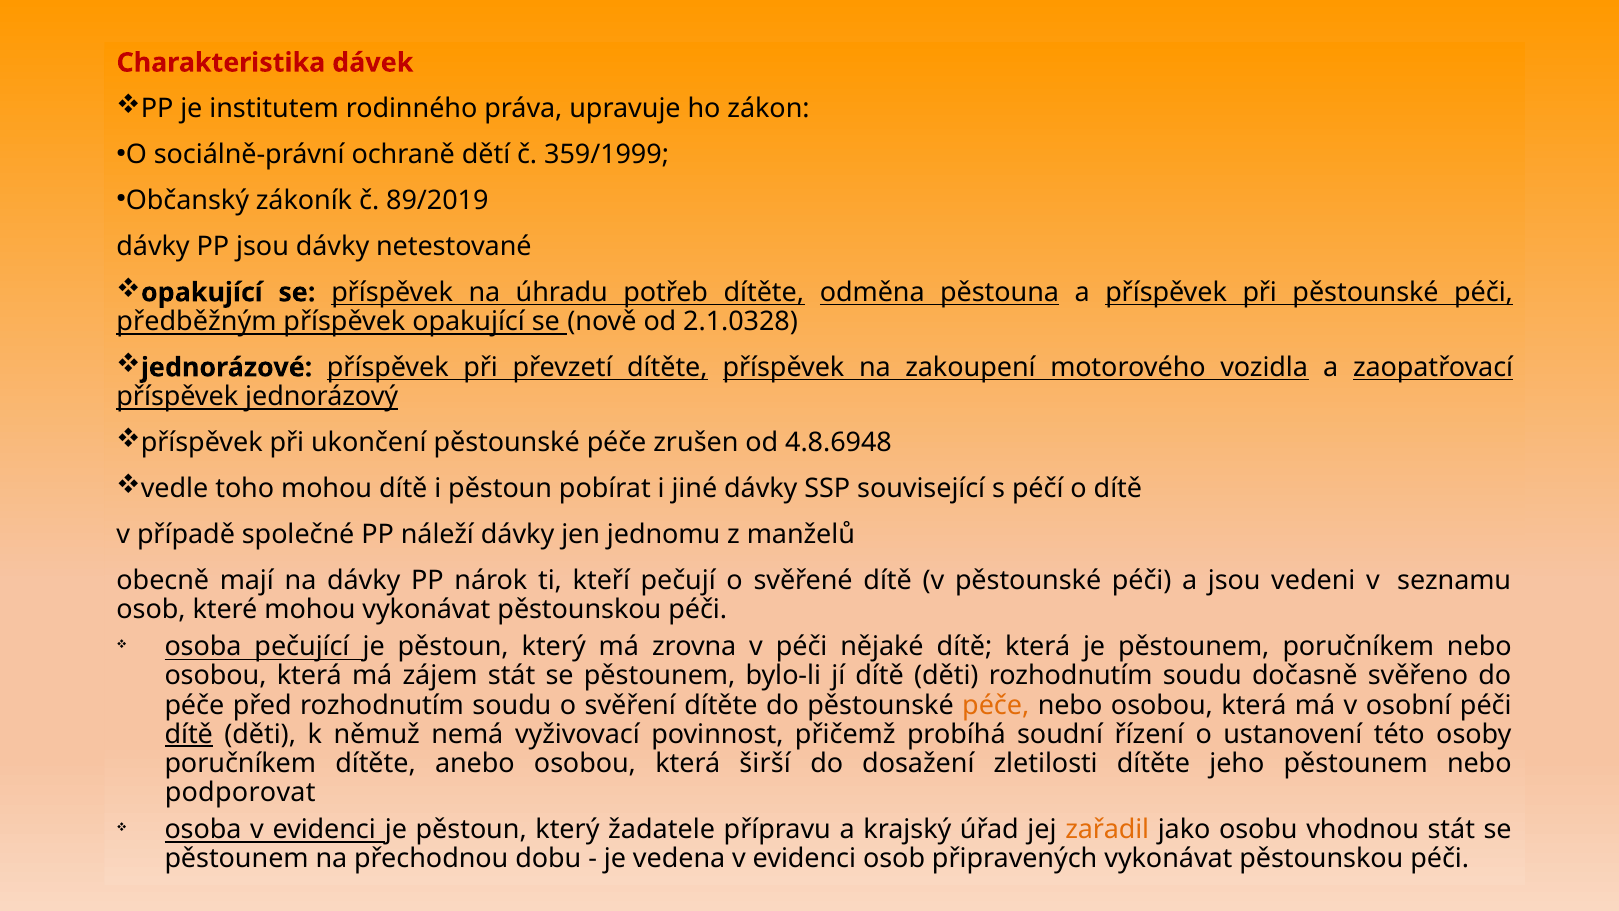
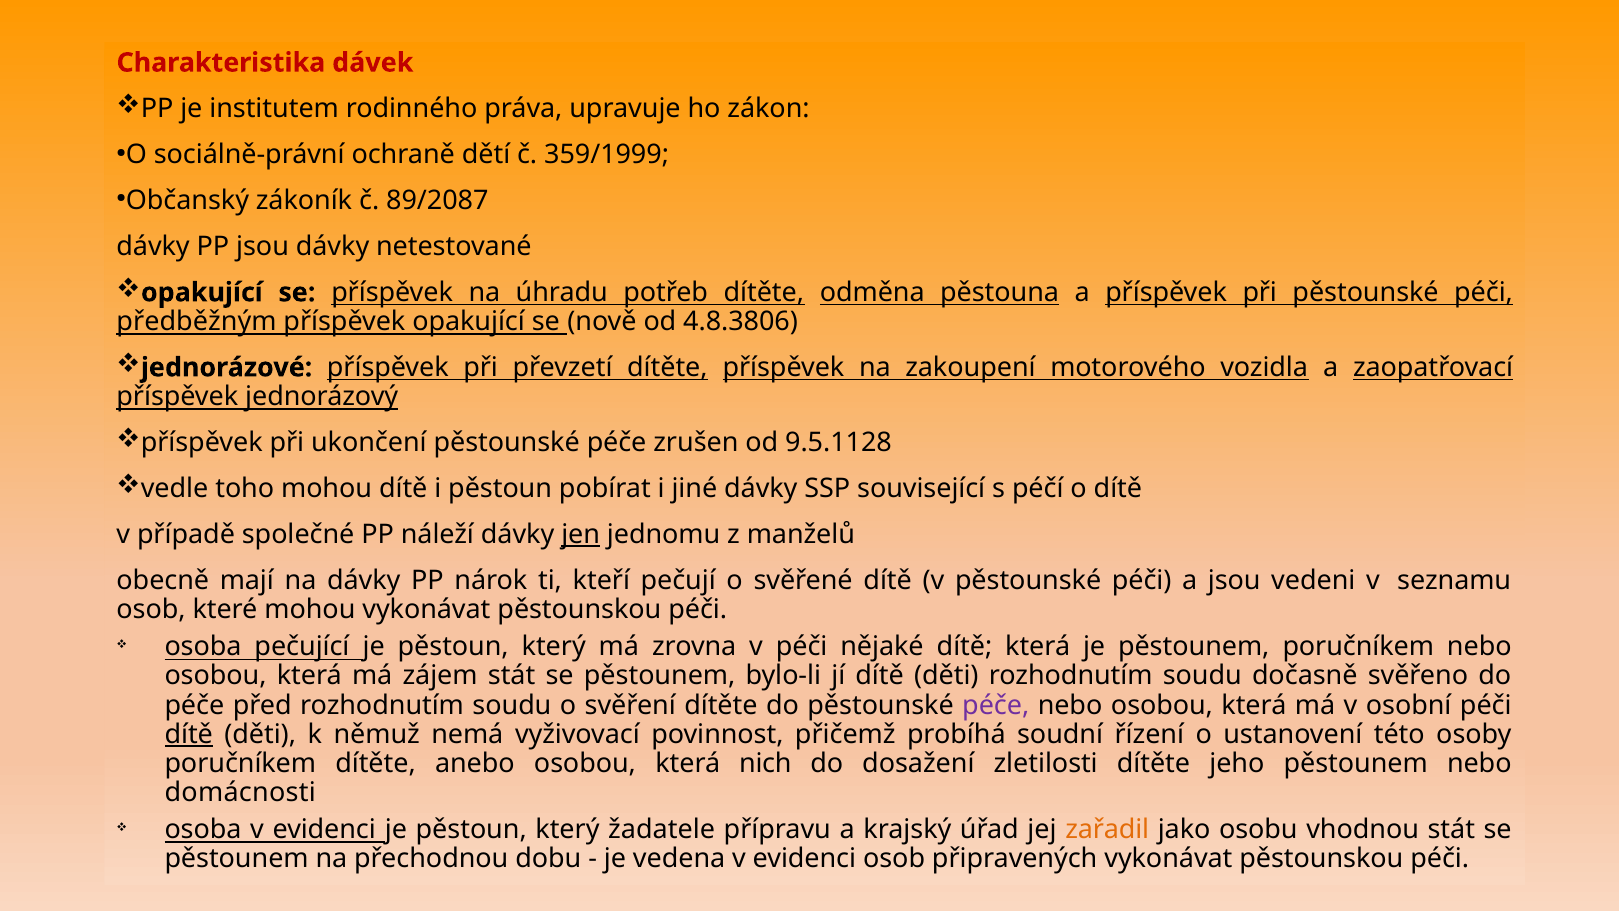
89/2019: 89/2019 -> 89/2087
2.1.0328: 2.1.0328 -> 4.8.3806
4.8.6948: 4.8.6948 -> 9.5.1128
jen underline: none -> present
péče at (996, 705) colour: orange -> purple
širší: širší -> nich
podporovat: podporovat -> domácnosti
